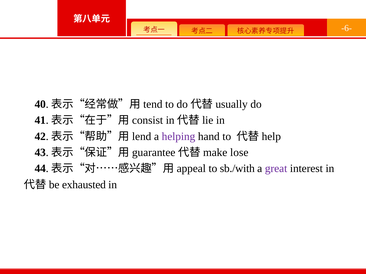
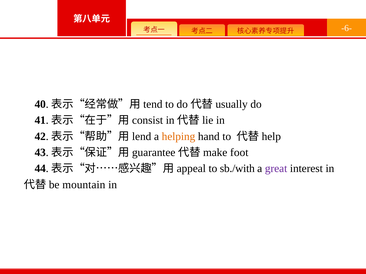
helping colour: purple -> orange
lose: lose -> foot
exhausted: exhausted -> mountain
